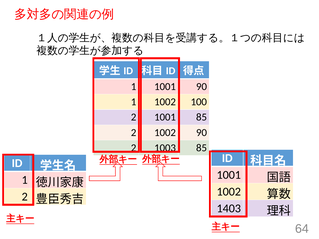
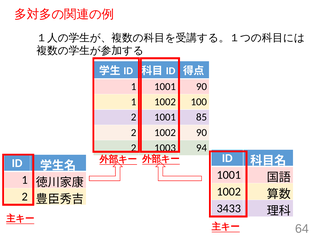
85 at (202, 148): 85 -> 94
1403: 1403 -> 3433
